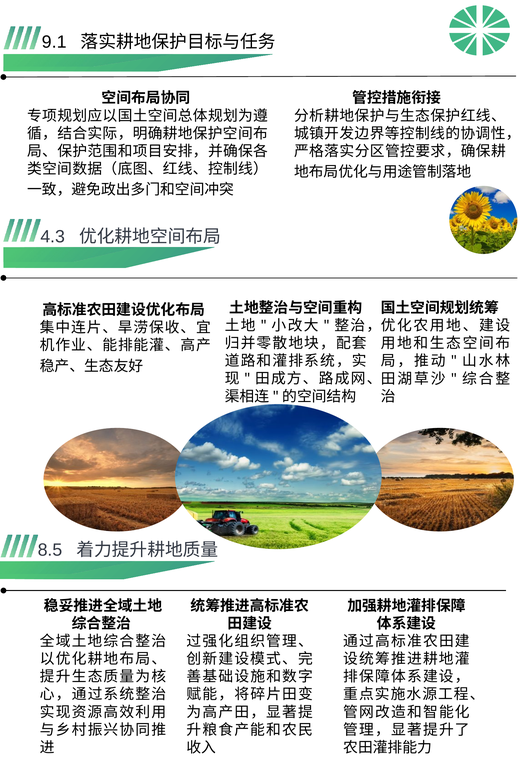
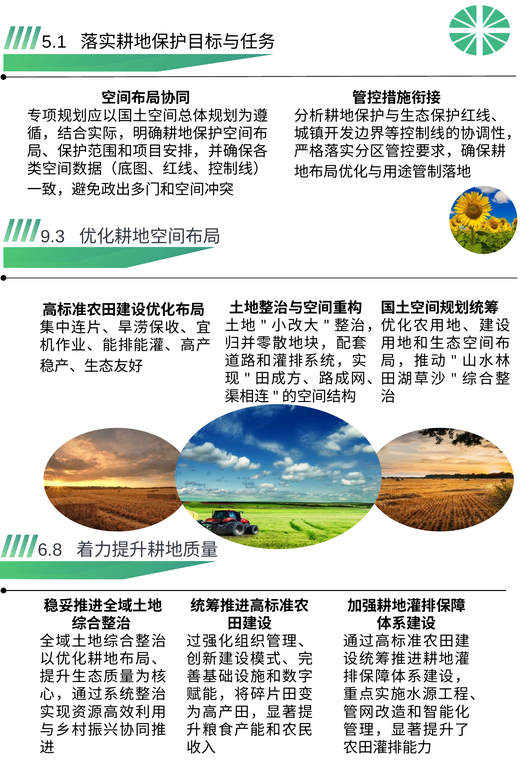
9.1: 9.1 -> 5.1
4.3: 4.3 -> 9.3
8.5: 8.5 -> 6.8
